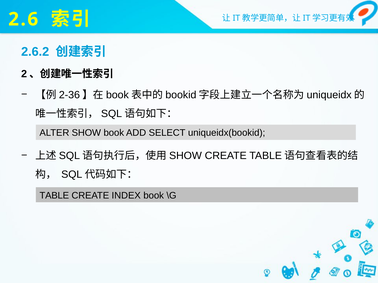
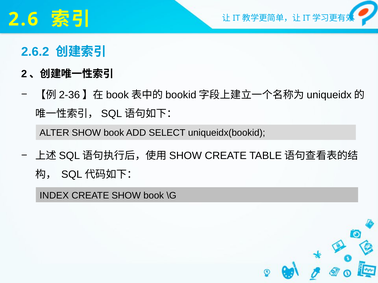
TABLE: TABLE -> INDEX
CREATE INDEX: INDEX -> SHOW
